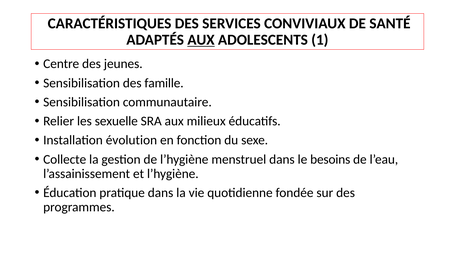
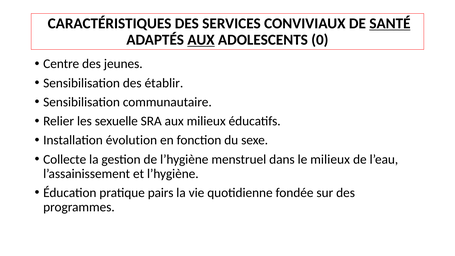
SANTÉ underline: none -> present
1: 1 -> 0
famille: famille -> établir
le besoins: besoins -> milieux
pratique dans: dans -> pairs
